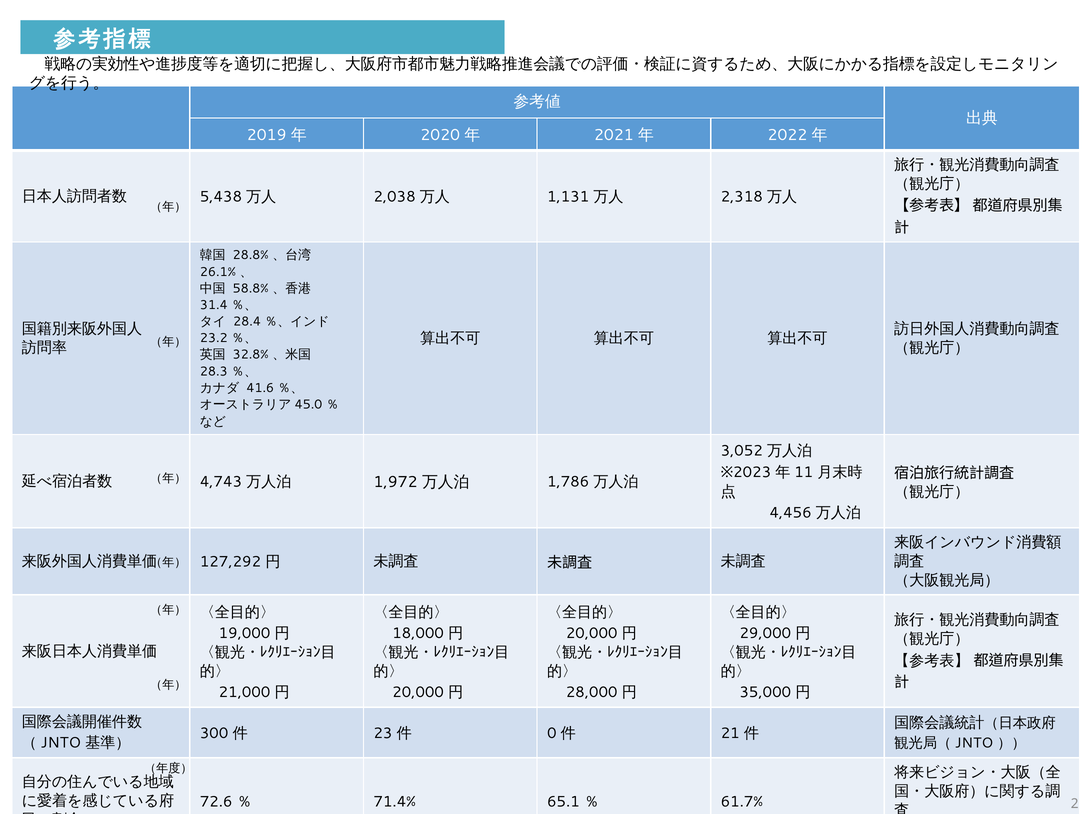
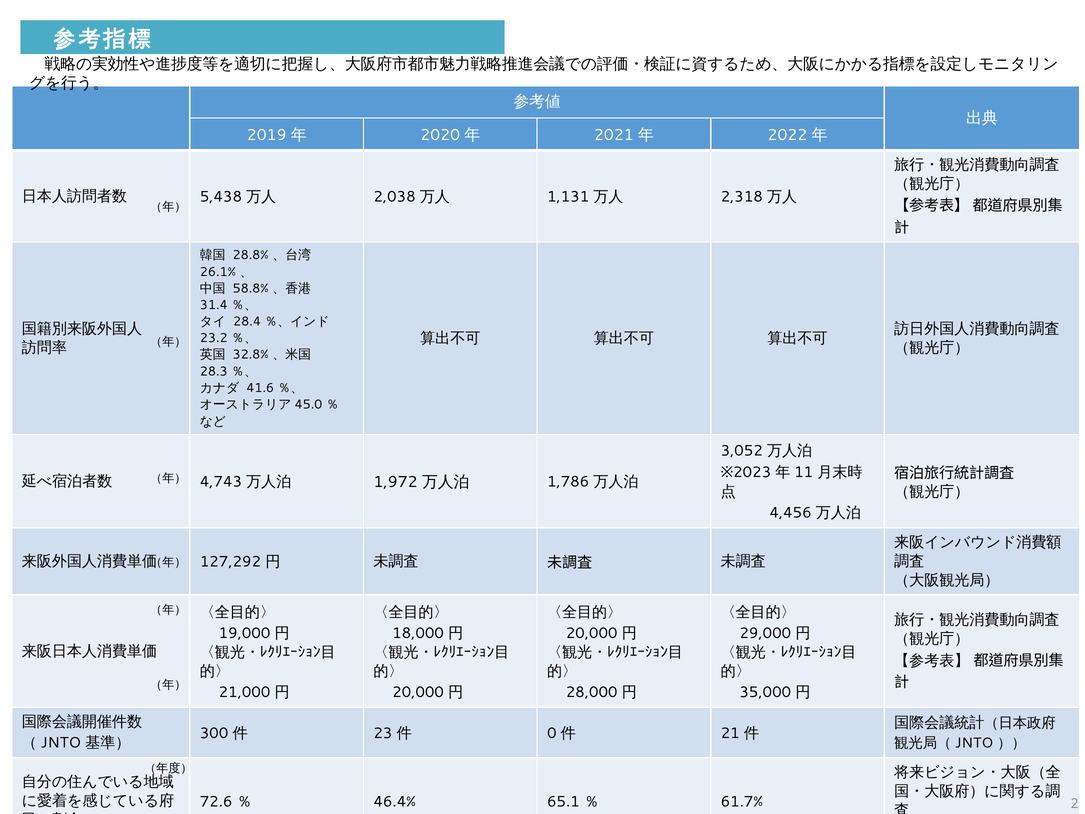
71.4%: 71.4% -> 46.4%
